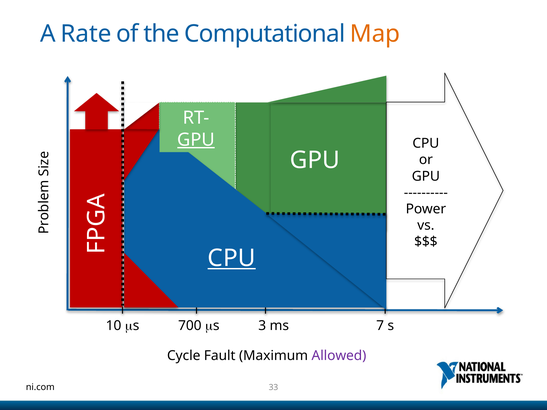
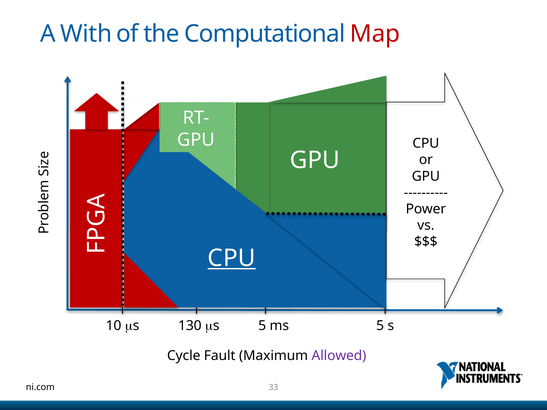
Rate: Rate -> With
Map colour: orange -> red
GPU at (196, 140) underline: present -> none
700: 700 -> 130
3 at (262, 326): 3 -> 5
7 at (380, 326): 7 -> 5
